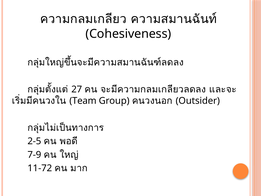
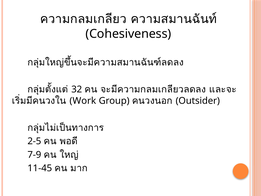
27: 27 -> 32
Team: Team -> Work
11-72: 11-72 -> 11-45
